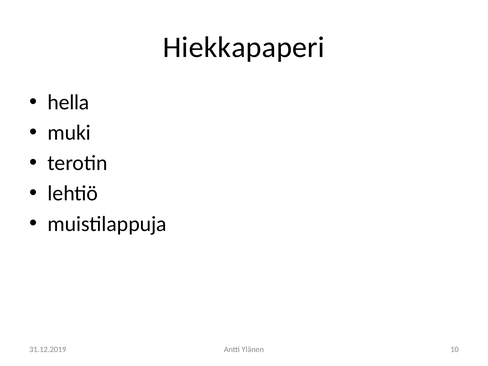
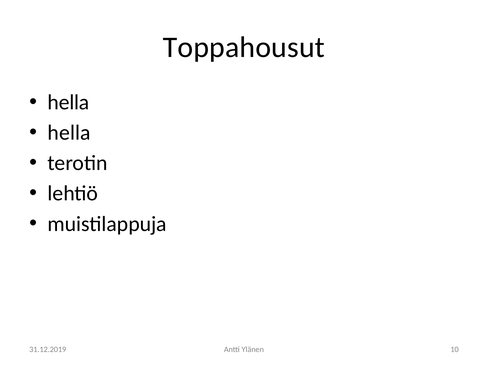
Hiekkapaperi: Hiekkapaperi -> Toppahousut
muki at (69, 133): muki -> hella
